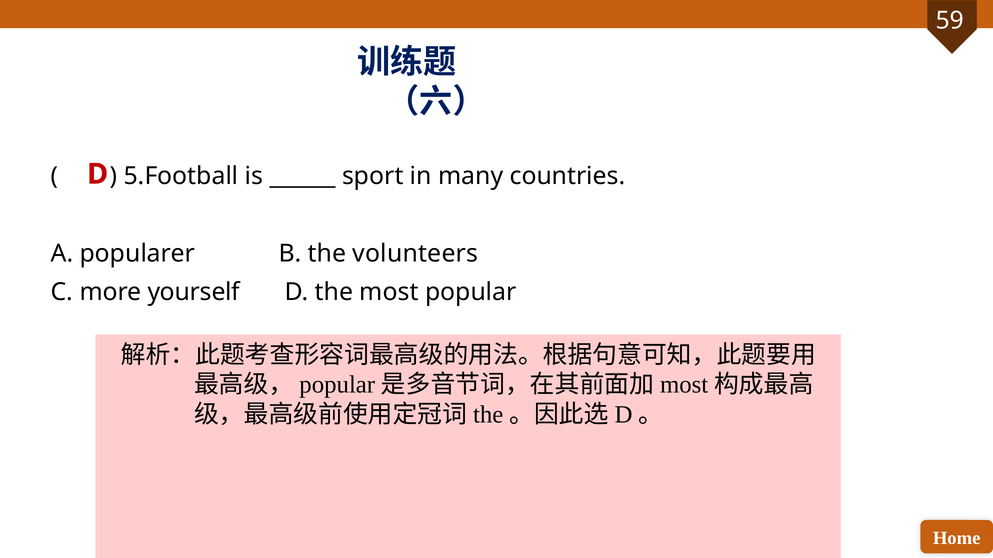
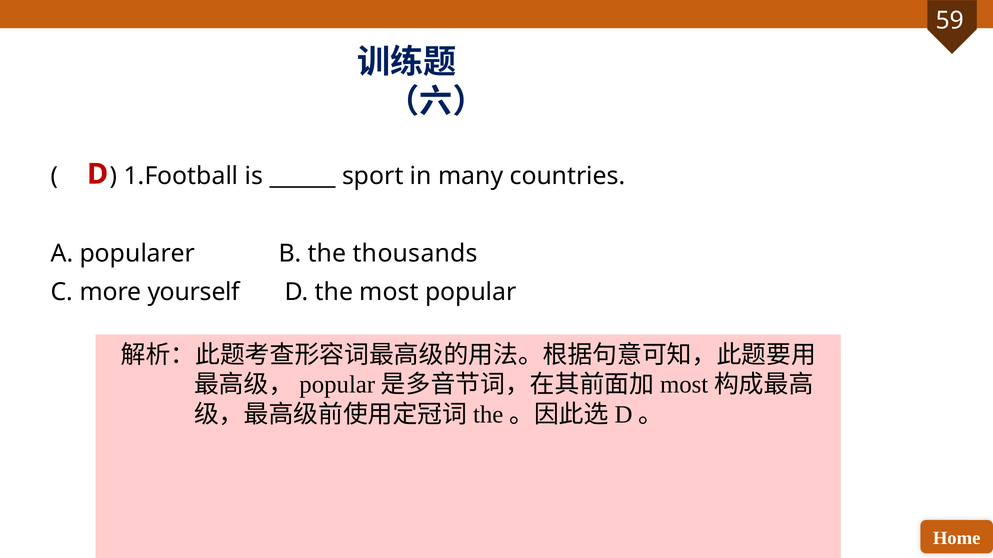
5.Football: 5.Football -> 1.Football
volunteers: volunteers -> thousands
